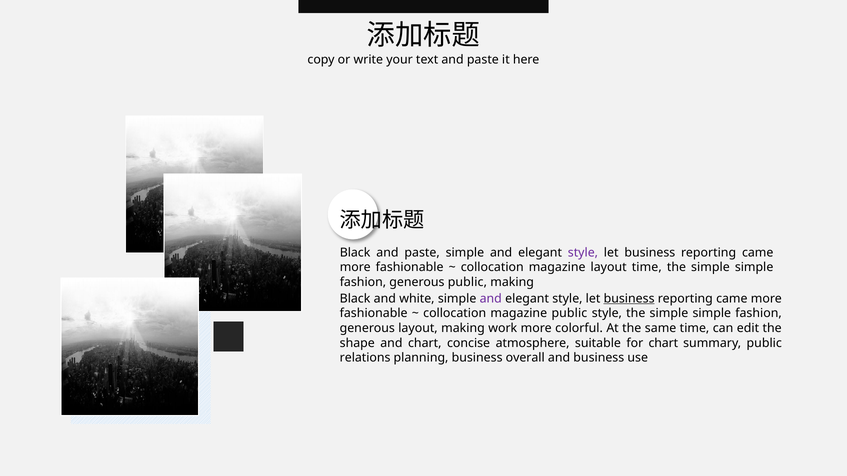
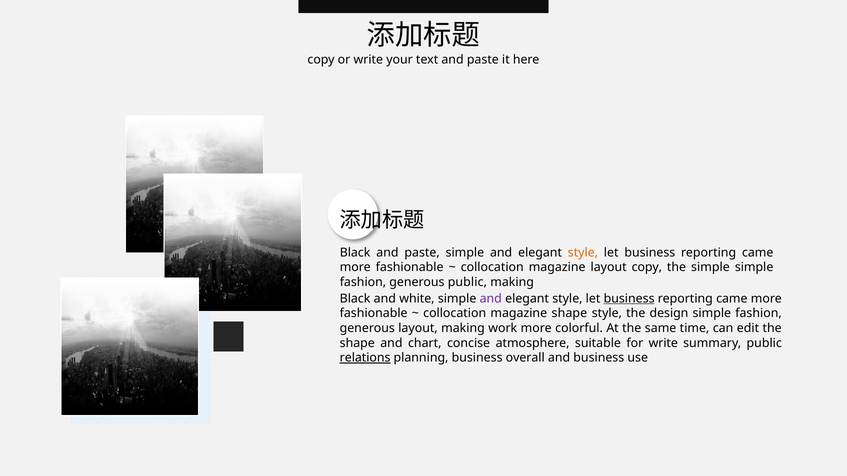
style at (583, 253) colour: purple -> orange
layout time: time -> copy
magazine public: public -> shape
style the simple: simple -> design
for chart: chart -> write
relations underline: none -> present
